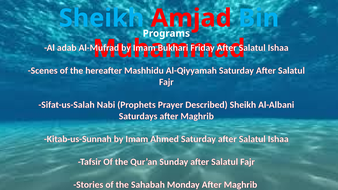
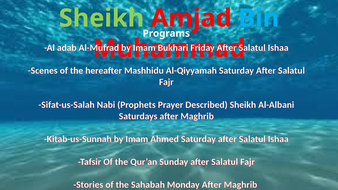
Sheikh at (101, 18) colour: light blue -> light green
